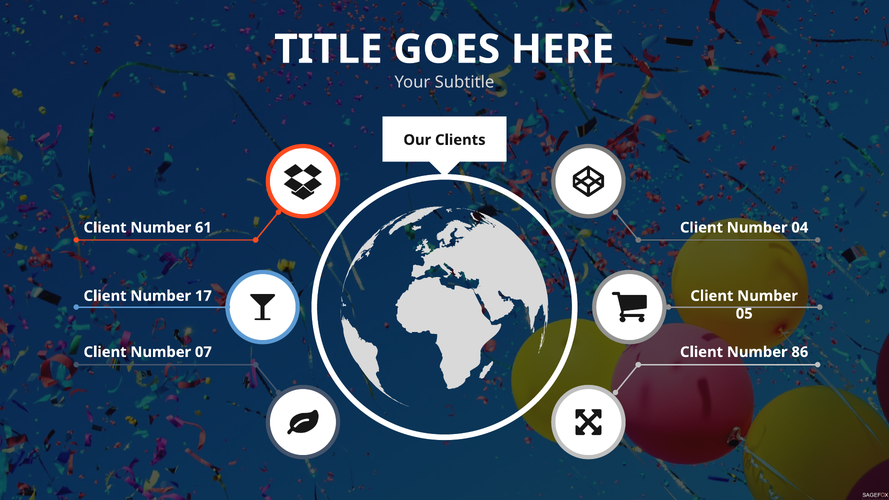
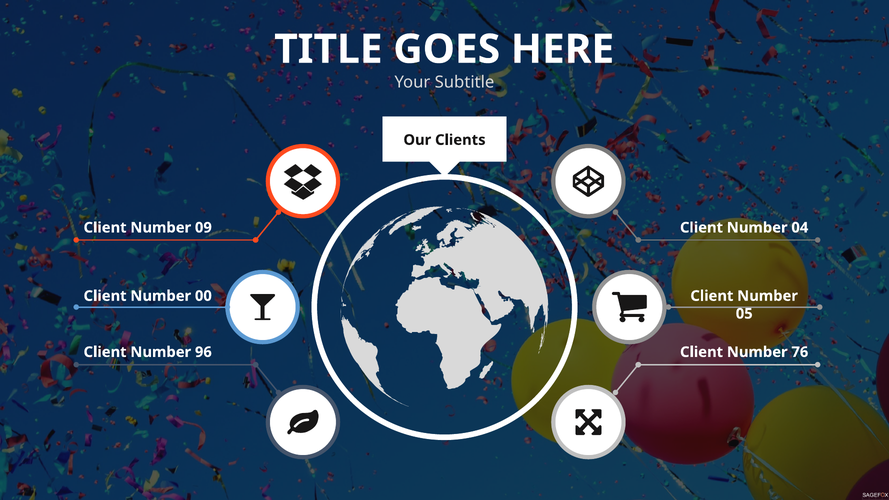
61: 61 -> 09
17: 17 -> 00
07: 07 -> 96
86: 86 -> 76
